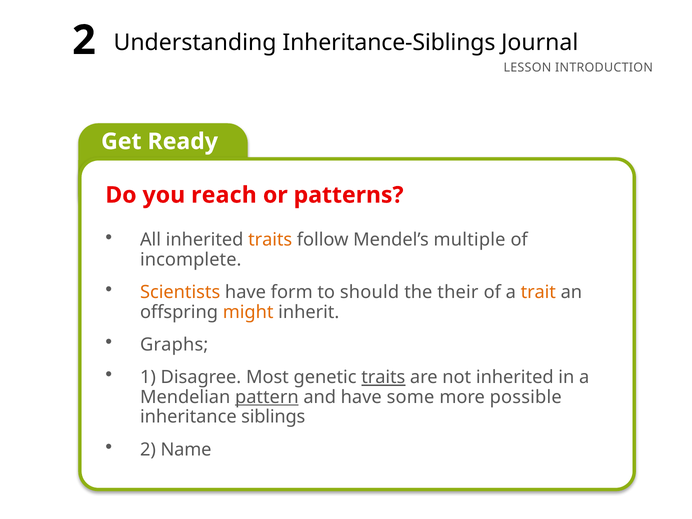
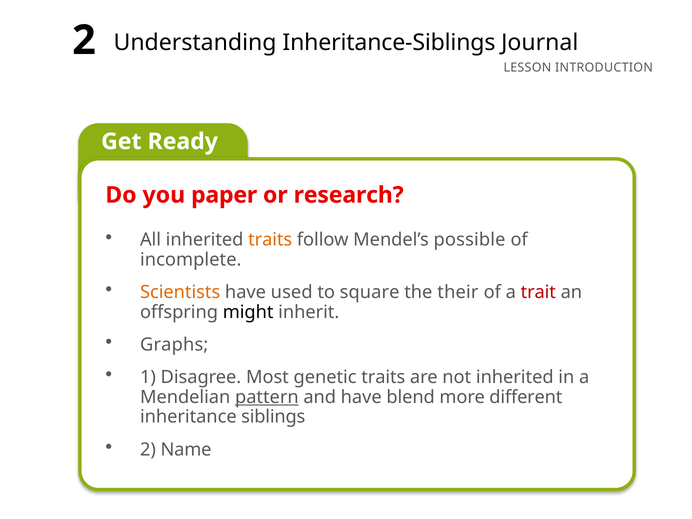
reach: reach -> paper
patterns: patterns -> research
multiple: multiple -> possible
form: form -> used
should: should -> square
trait colour: orange -> red
might colour: orange -> black
traits at (383, 377) underline: present -> none
some: some -> blend
possible: possible -> different
